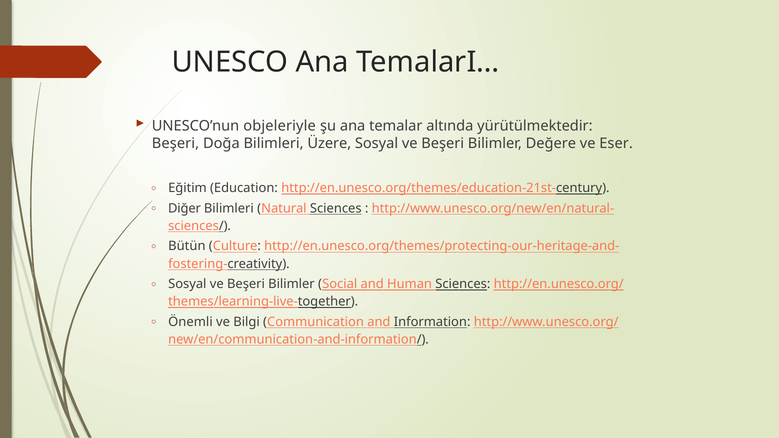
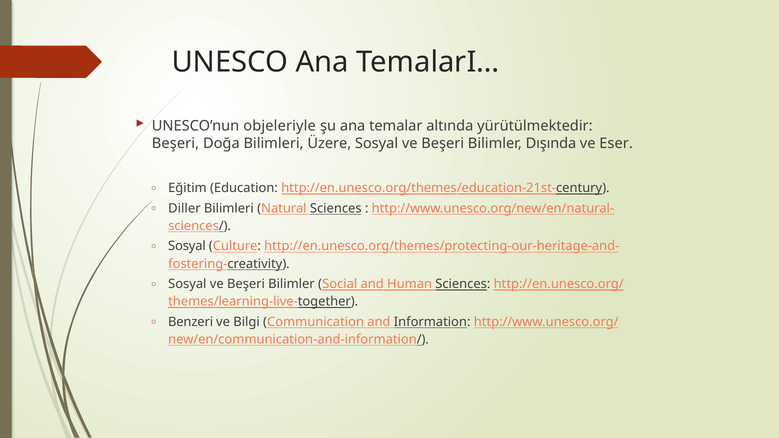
Değere: Değere -> Dışında
Diğer: Diğer -> Diller
Bütün at (187, 246): Bütün -> Sosyal
Önemli: Önemli -> Benzeri
